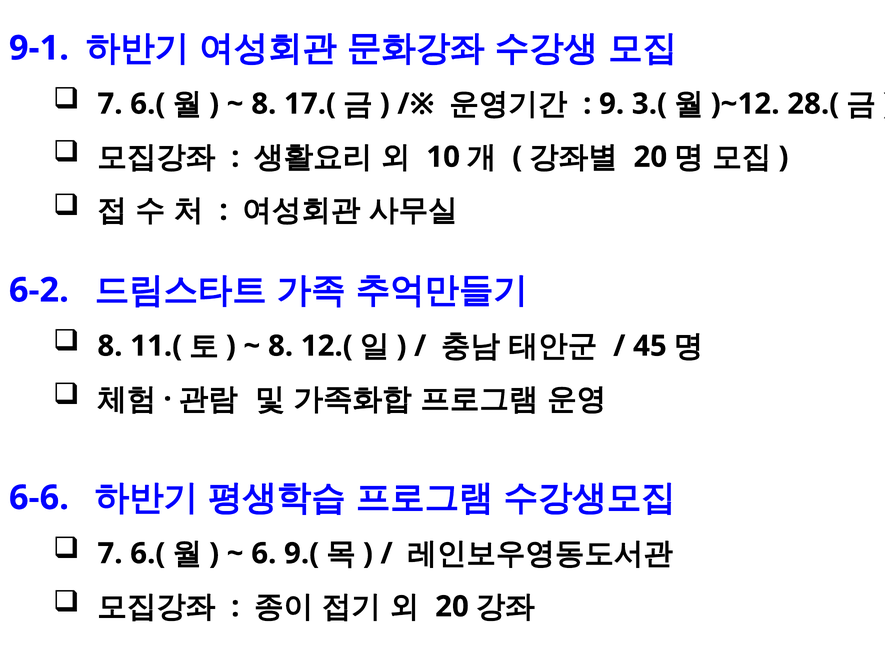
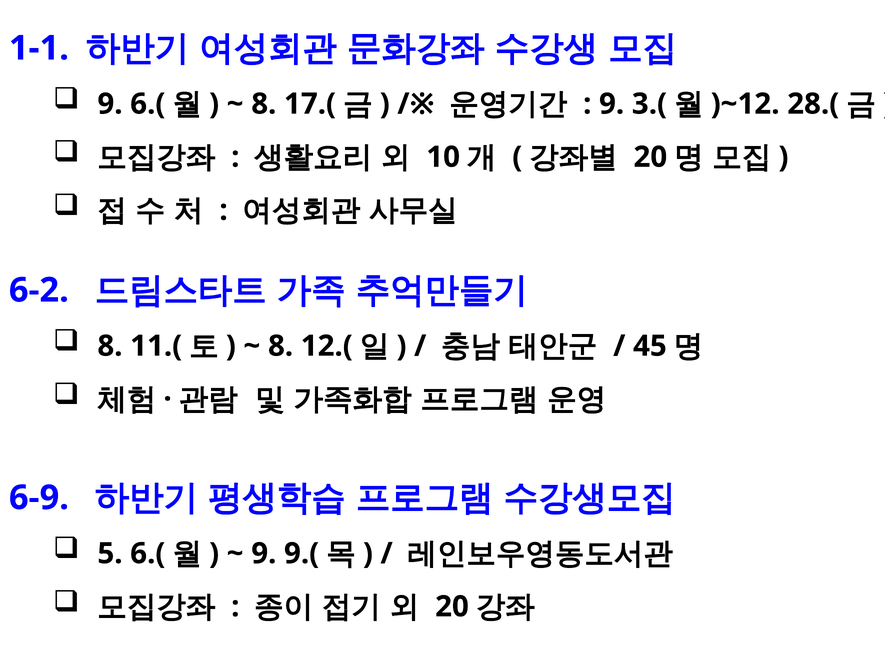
9-1: 9-1 -> 1-1
7 at (110, 104): 7 -> 9
6-6: 6-6 -> 6-9
7 at (110, 553): 7 -> 5
6 at (264, 553): 6 -> 9
